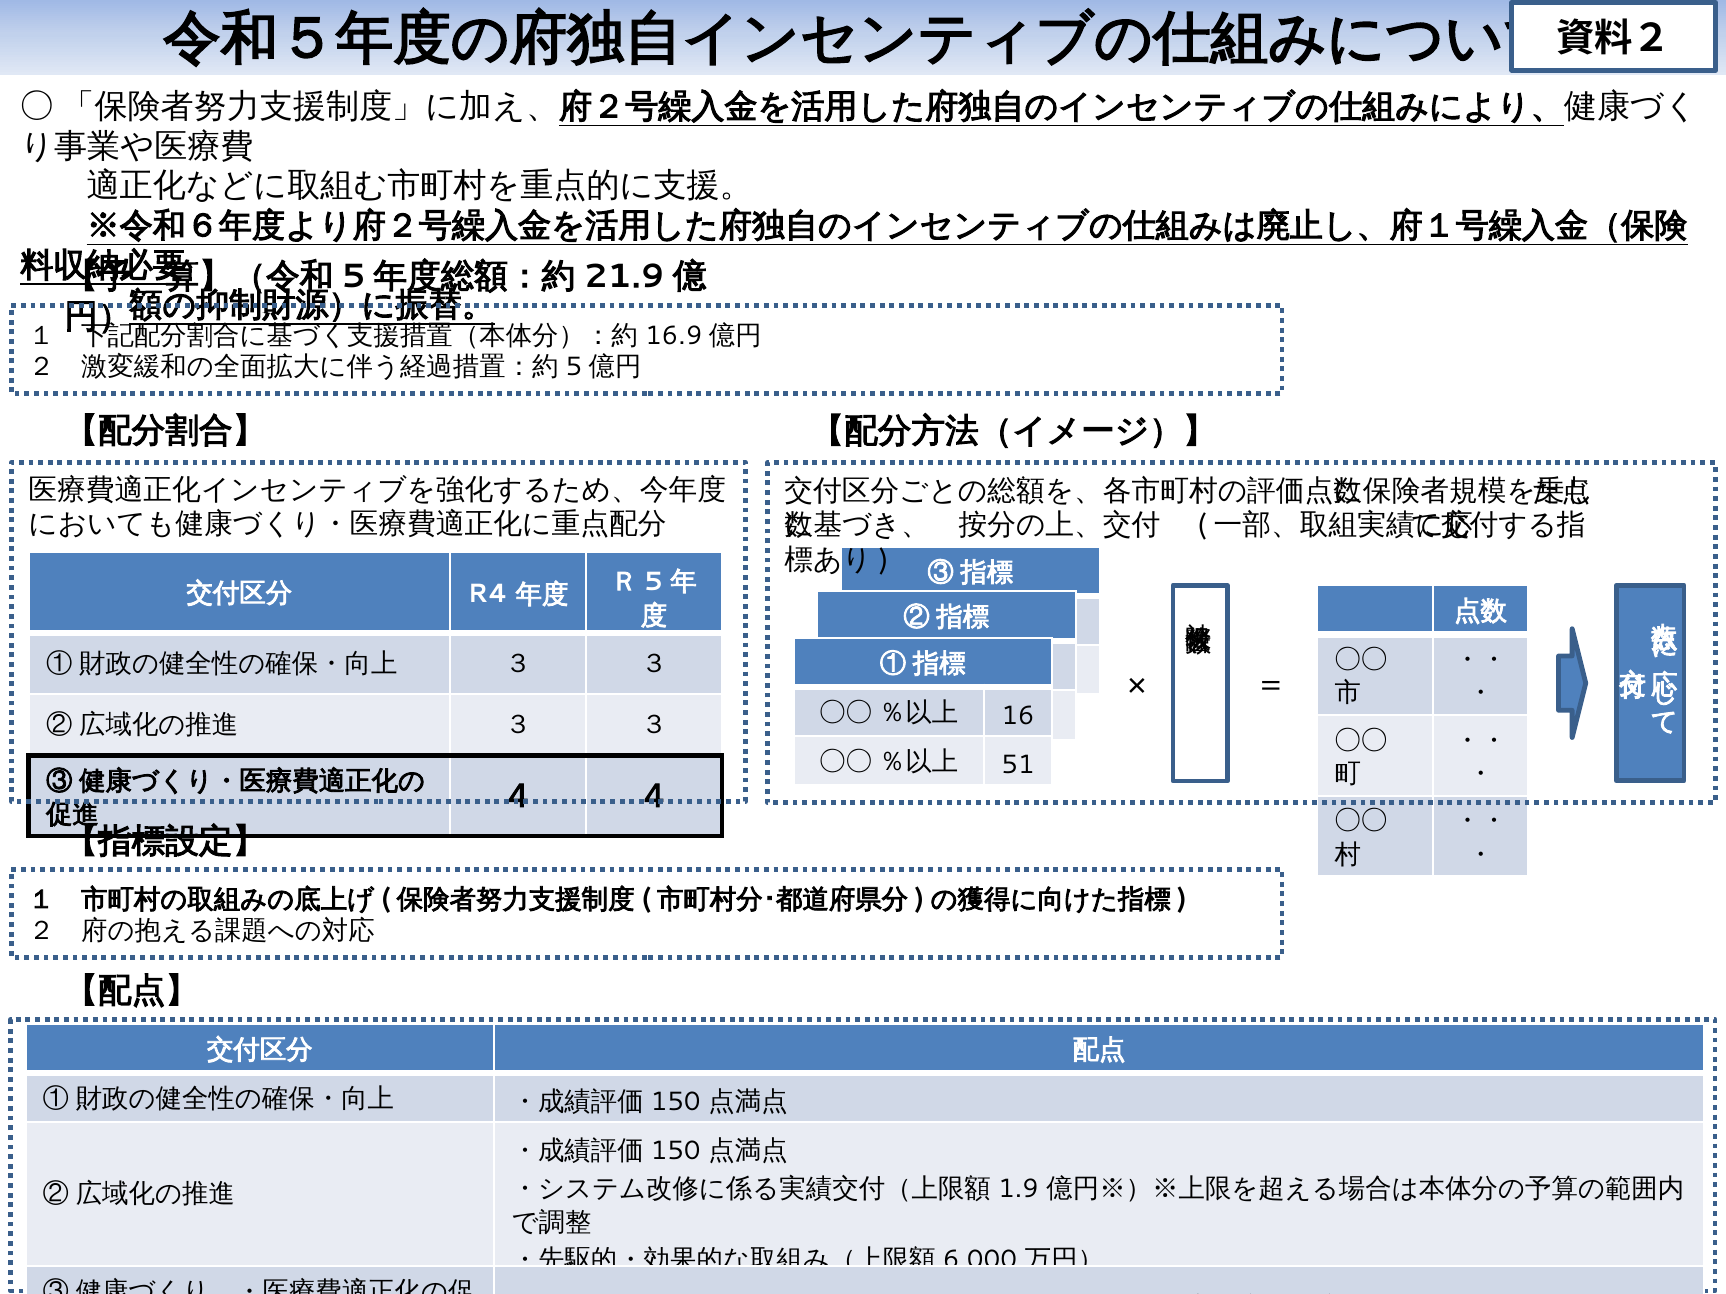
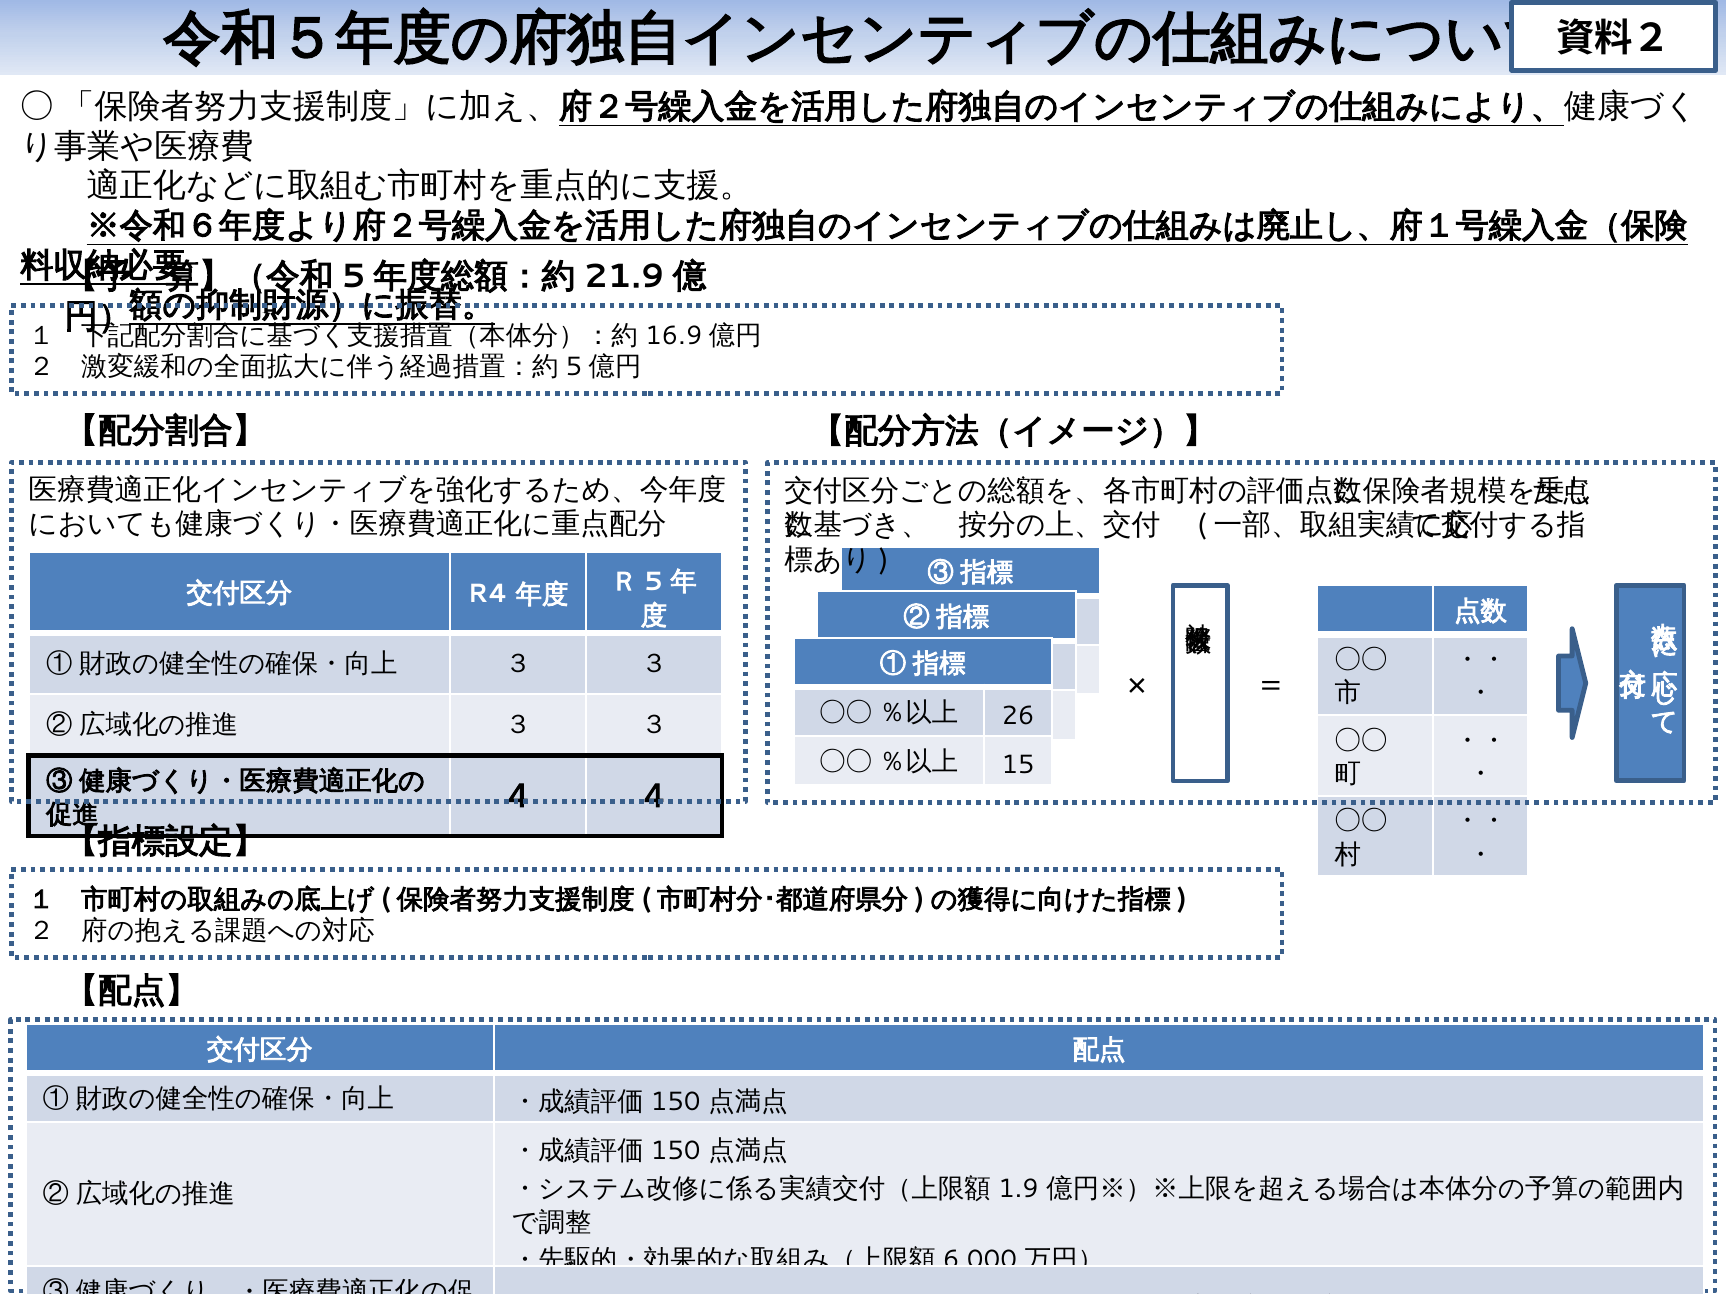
16: 16 -> 26
51: 51 -> 15
